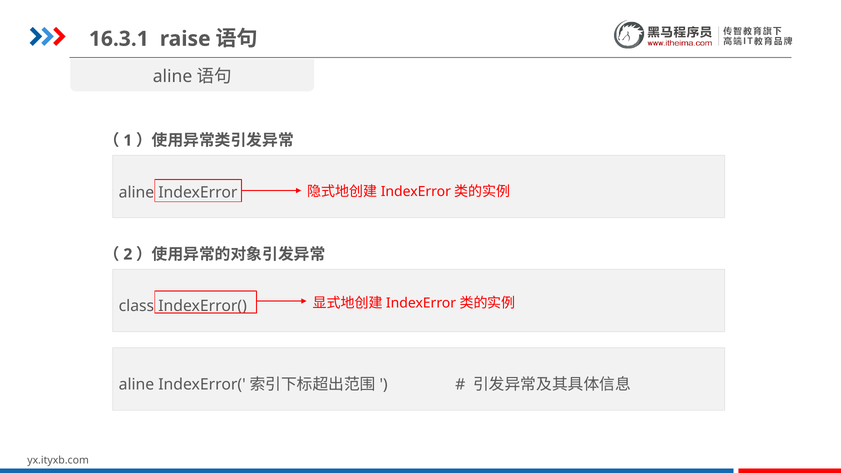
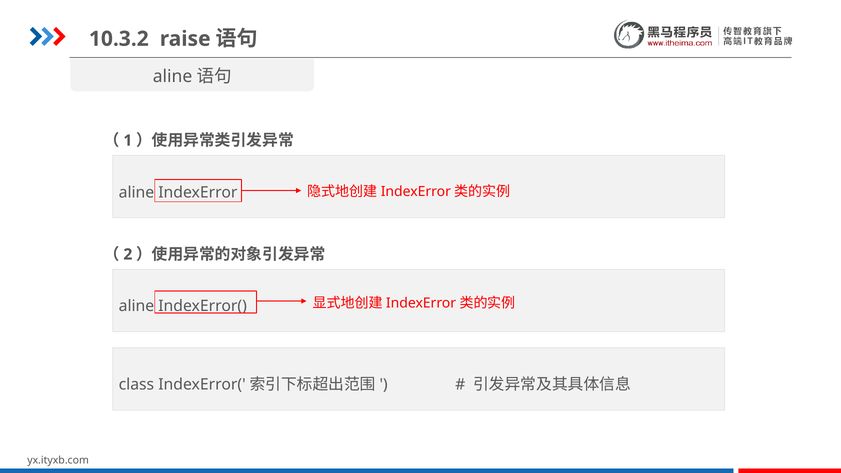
16.3.1: 16.3.1 -> 10.3.2
class at (136, 306): class -> aline
aline at (136, 385): aline -> class
